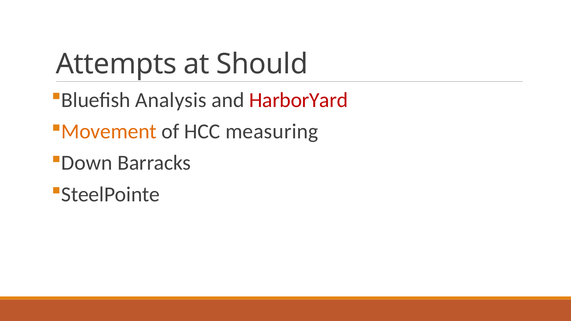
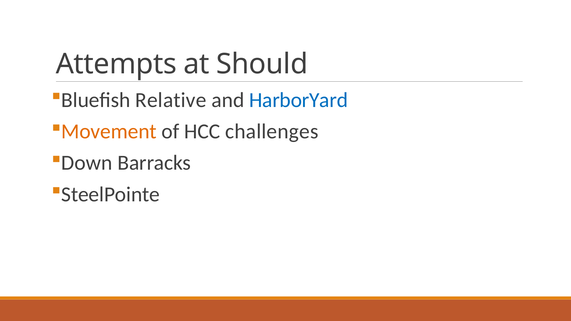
Analysis: Analysis -> Relative
HarborYard colour: red -> blue
measuring: measuring -> challenges
